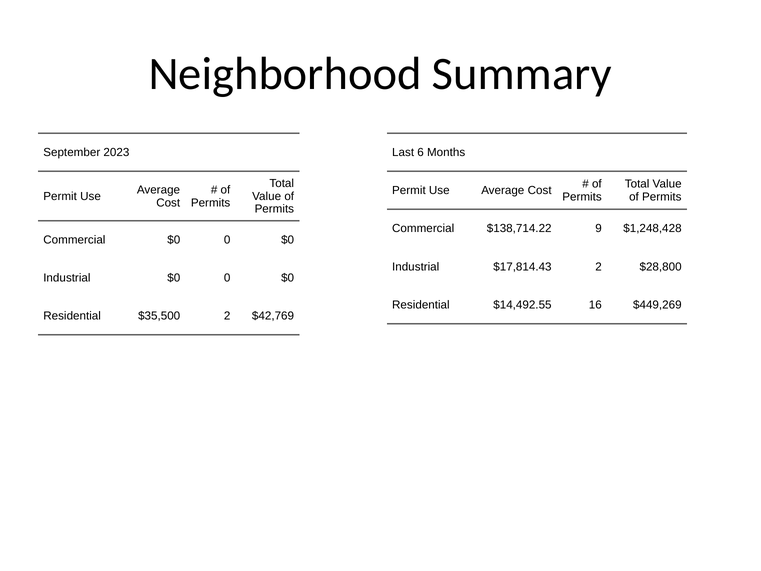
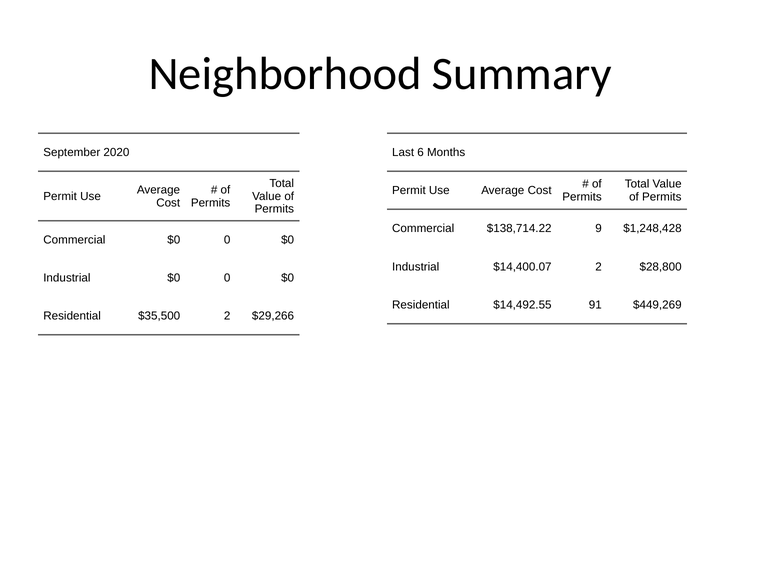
2023: 2023 -> 2020
$17,814.43: $17,814.43 -> $14,400.07
16: 16 -> 91
$42,769: $42,769 -> $29,266
